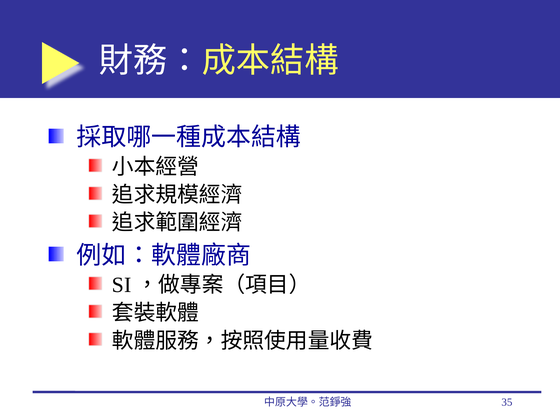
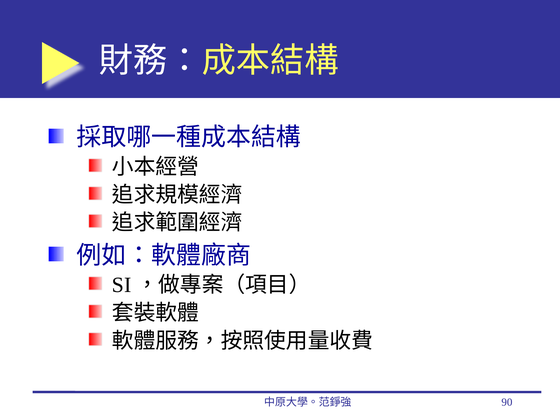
35: 35 -> 90
